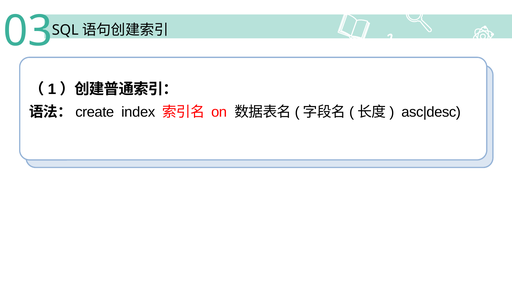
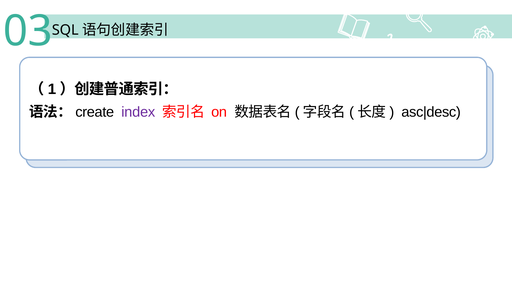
index colour: black -> purple
